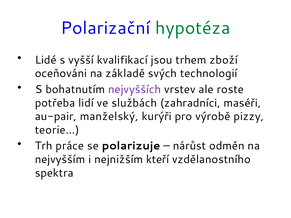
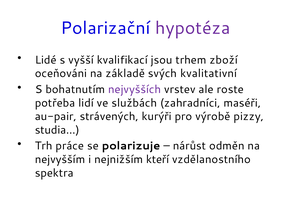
hypotéza colour: green -> purple
technologií: technologií -> kvalitativní
manželský: manželský -> strávených
teorie…: teorie… -> studia…
